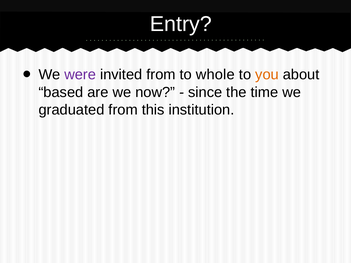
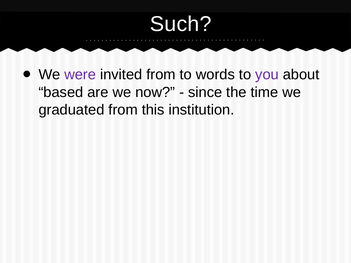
Entry: Entry -> Such
whole: whole -> words
you colour: orange -> purple
